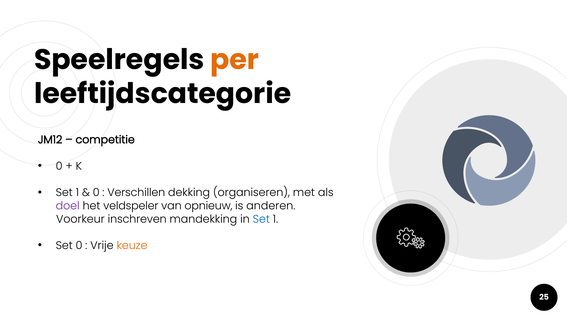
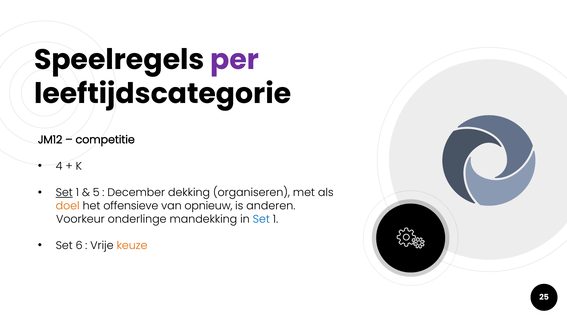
per colour: orange -> purple
0 at (59, 166): 0 -> 4
Set at (64, 193) underline: none -> present
0 at (96, 193): 0 -> 5
Verschillen: Verschillen -> December
doel colour: purple -> orange
veldspeler: veldspeler -> offensieve
inschreven: inschreven -> onderlinge
Set 0: 0 -> 6
